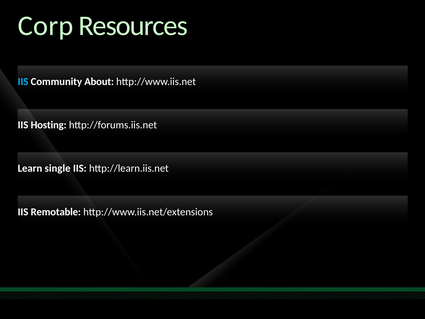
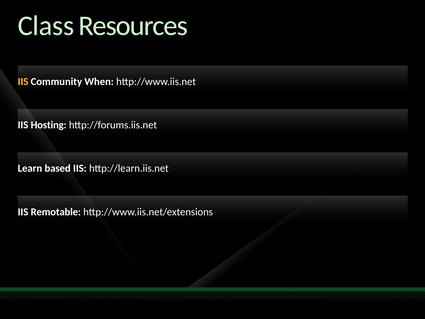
Corp: Corp -> Class
IIS at (23, 82) colour: light blue -> yellow
About: About -> When
single: single -> based
